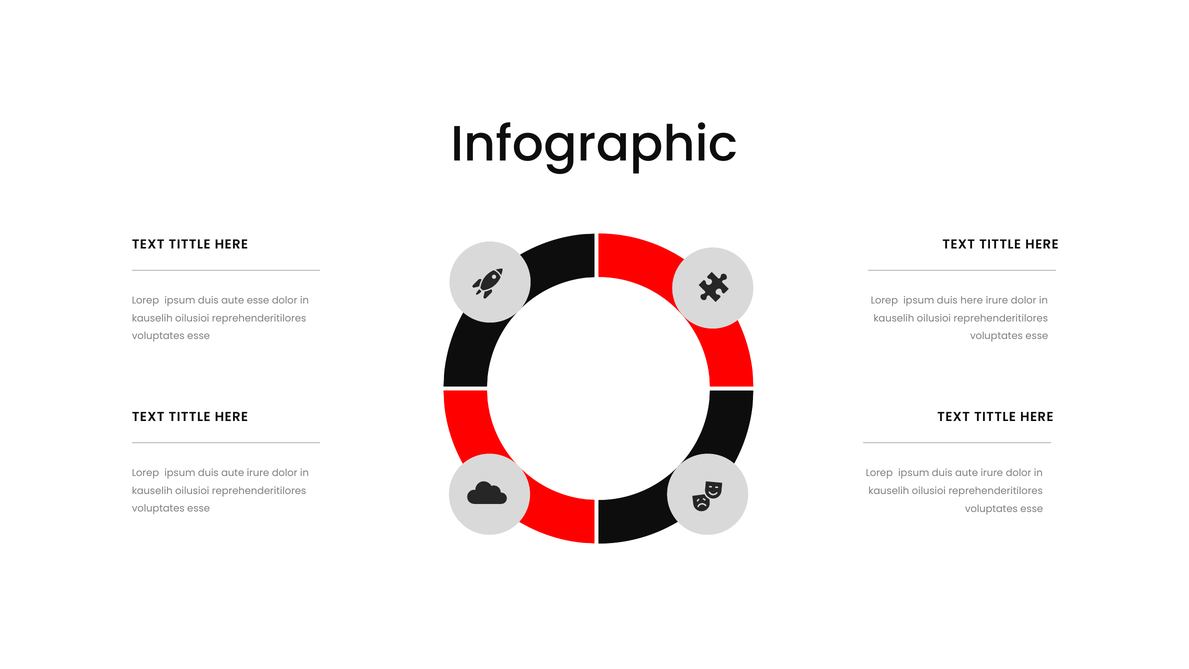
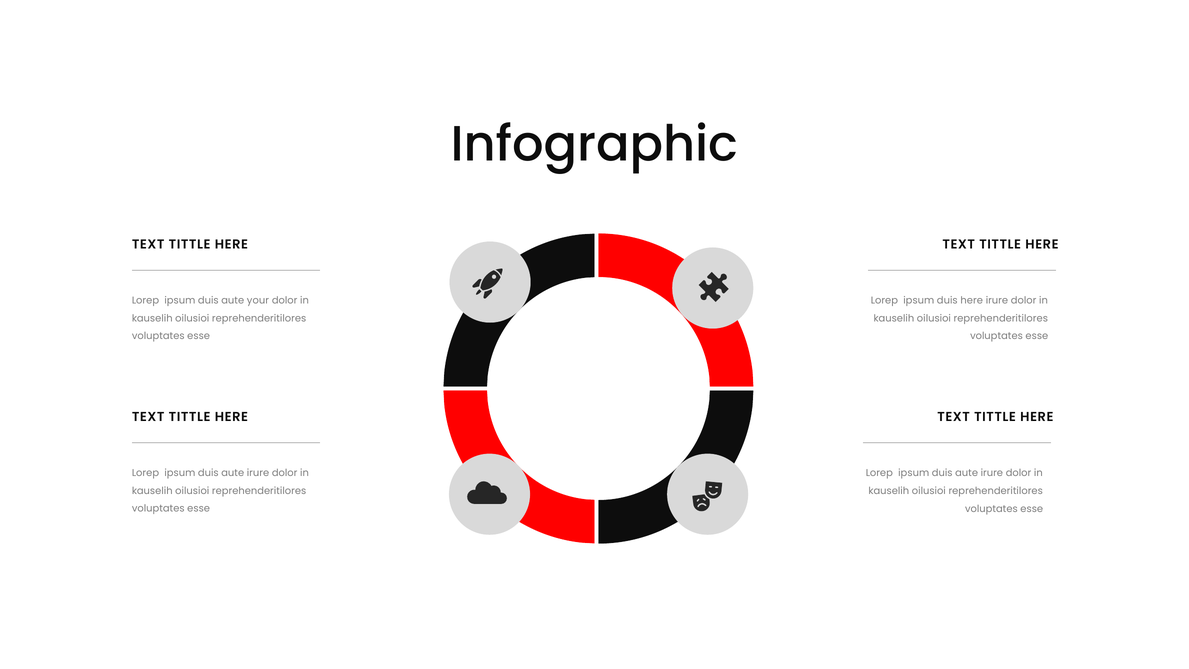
aute esse: esse -> your
